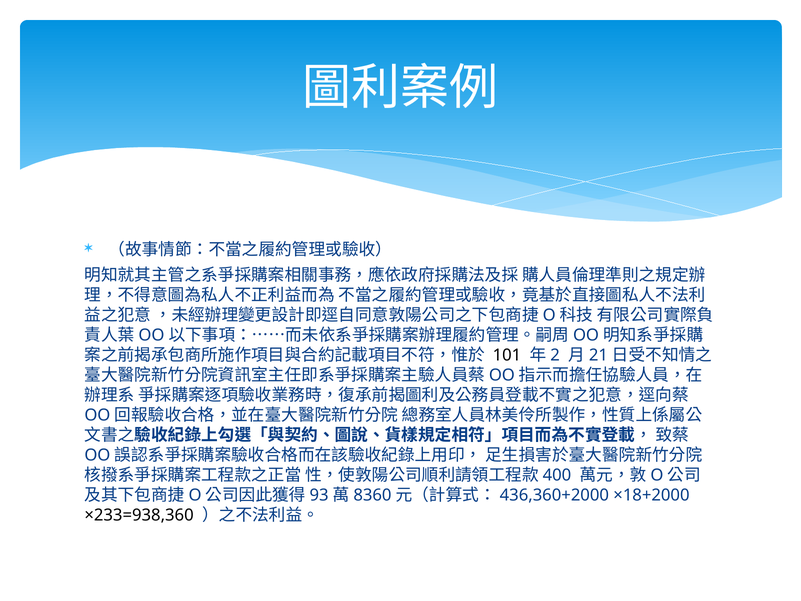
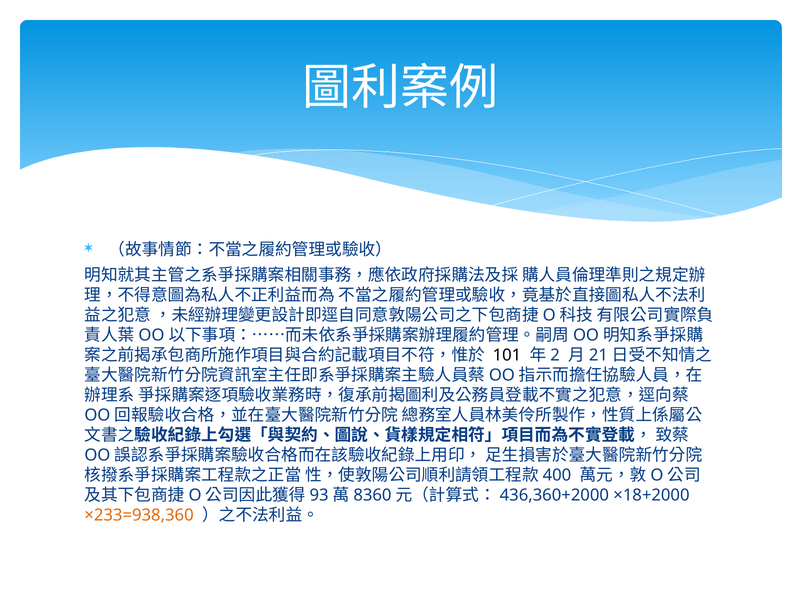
×233=938,360 colour: black -> orange
